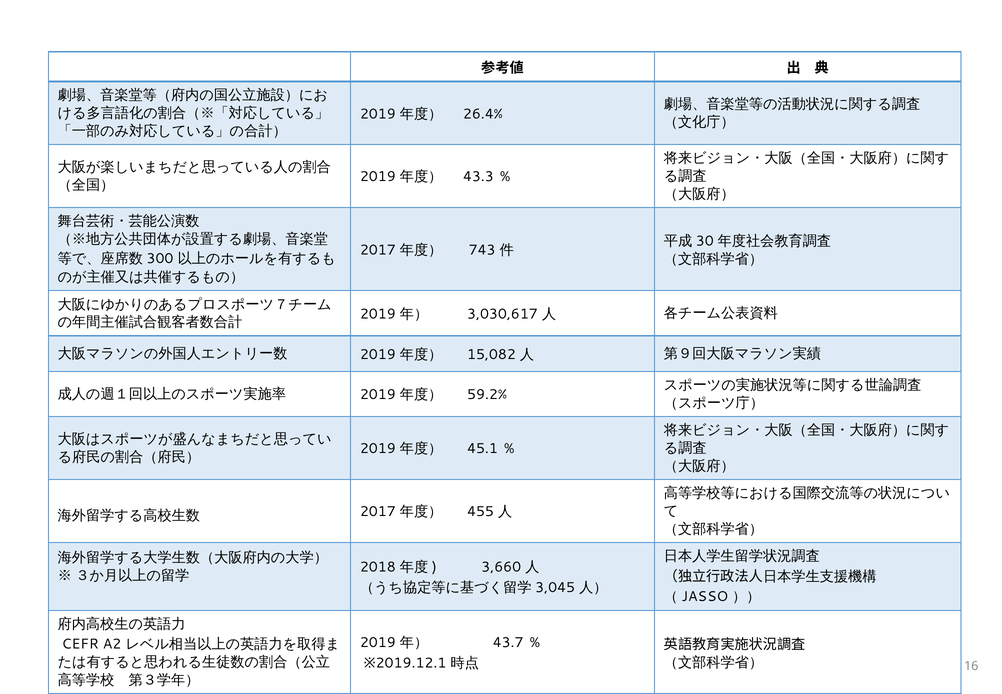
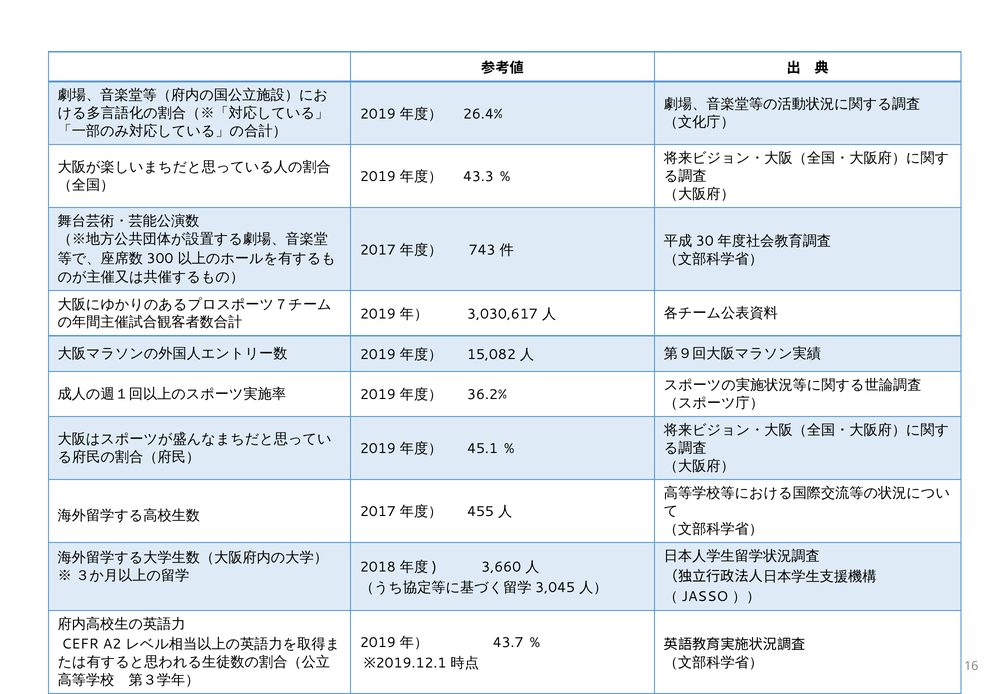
59.2%: 59.2% -> 36.2%
